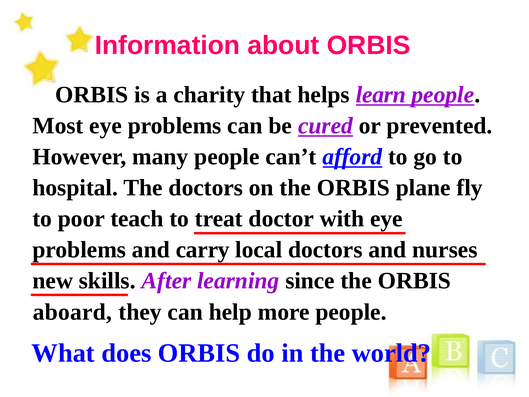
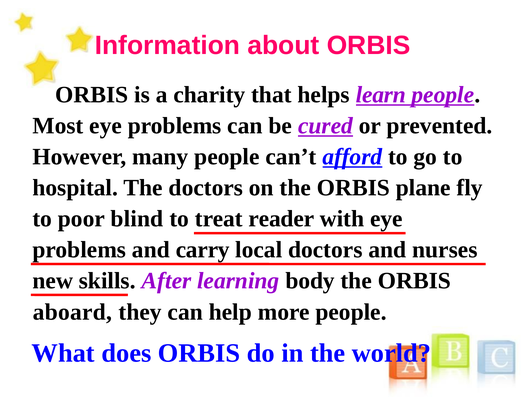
teach: teach -> blind
doctor: doctor -> reader
since: since -> body
